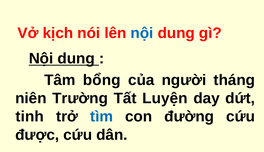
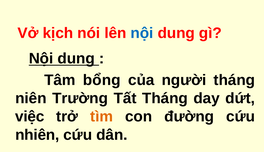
Tất Luyện: Luyện -> Tháng
tinh: tinh -> việc
tìm colour: blue -> orange
được: được -> nhiên
